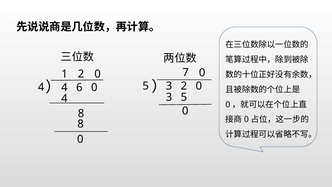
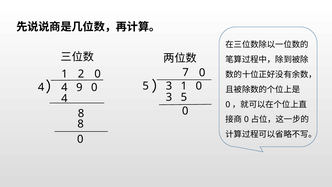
3 2: 2 -> 1
6: 6 -> 9
